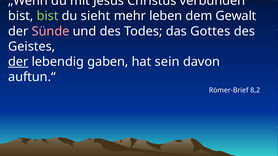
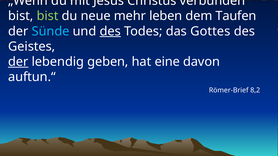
sieht: sieht -> neue
Gewalt: Gewalt -> Taufen
Sünde colour: pink -> light blue
des at (110, 31) underline: none -> present
gaben: gaben -> geben
sein: sein -> eine
